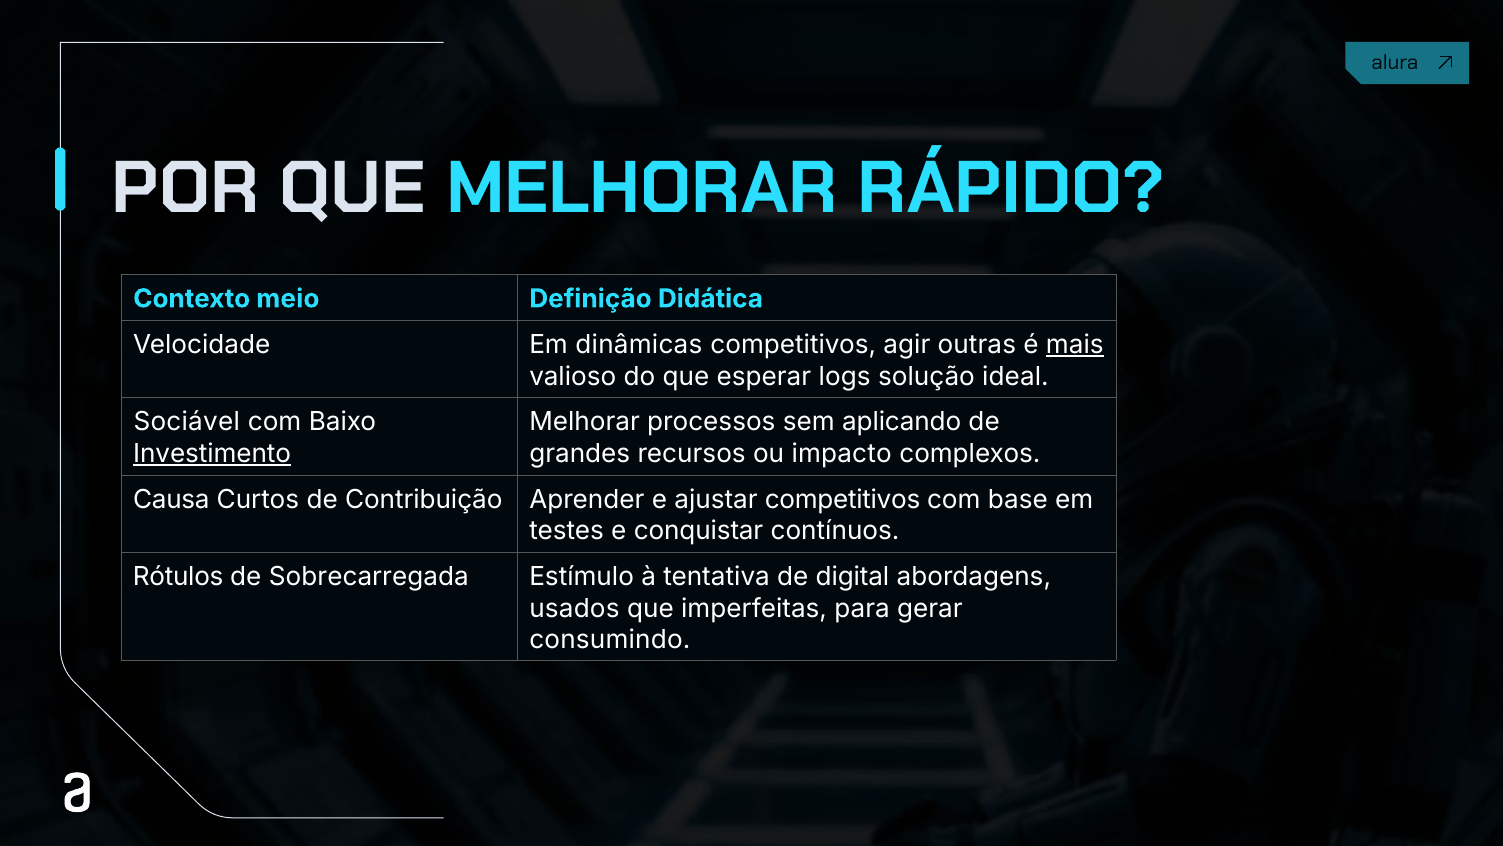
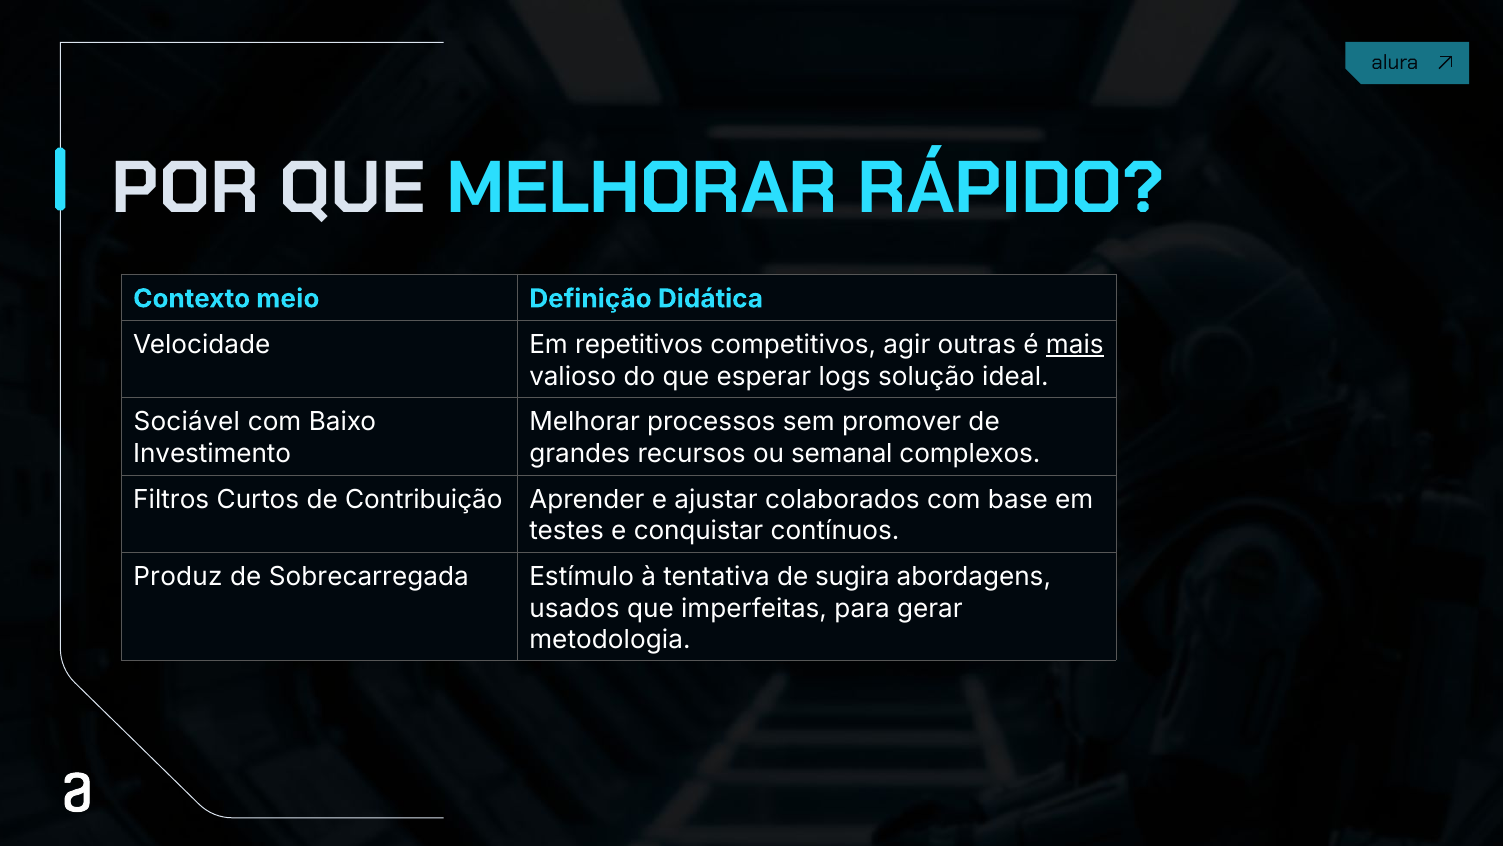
dinâmicas: dinâmicas -> repetitivos
aplicando: aplicando -> promover
Investimento underline: present -> none
impacto: impacto -> semanal
Causa: Causa -> Filtros
ajustar competitivos: competitivos -> colaborados
Rótulos: Rótulos -> Produz
digital: digital -> sugira
consumindo: consumindo -> metodologia
